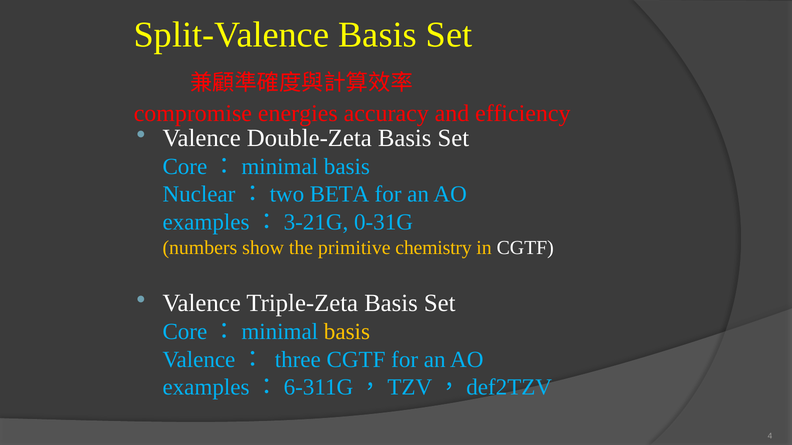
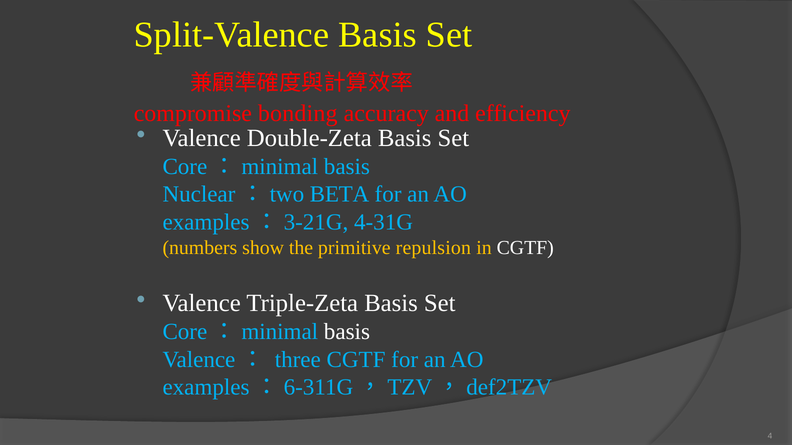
energies: energies -> bonding
0-31G: 0-31G -> 4-31G
chemistry: chemistry -> repulsion
basis at (347, 332) colour: yellow -> white
